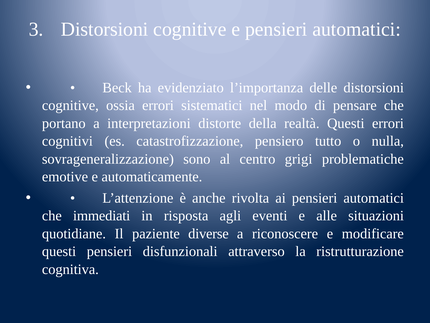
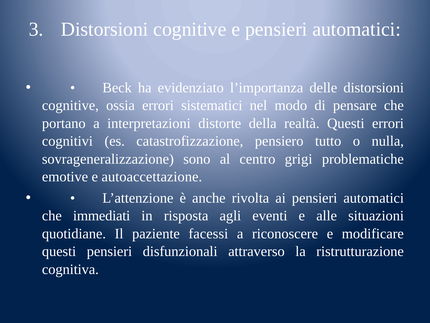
automaticamente: automaticamente -> autoaccettazione
diverse: diverse -> facessi
